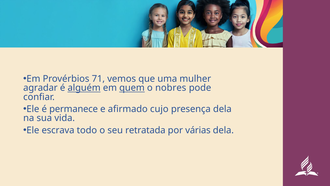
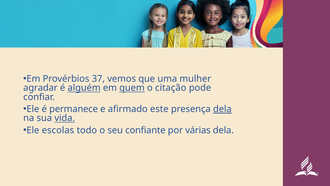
71: 71 -> 37
nobres: nobres -> citação
cujo: cujo -> este
dela at (222, 109) underline: none -> present
vida underline: none -> present
escrava: escrava -> escolas
retratada: retratada -> confiante
